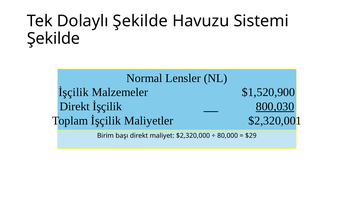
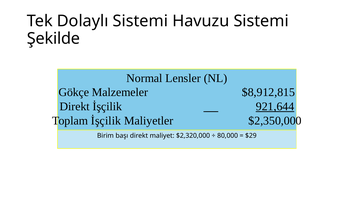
Dolaylı Şekilde: Şekilde -> Sistemi
İşçilik at (74, 92): İşçilik -> Gökçe
$1,520,900: $1,520,900 -> $8,912,815
800,030: 800,030 -> 921,644
$2,320,001: $2,320,001 -> $2,350,000
